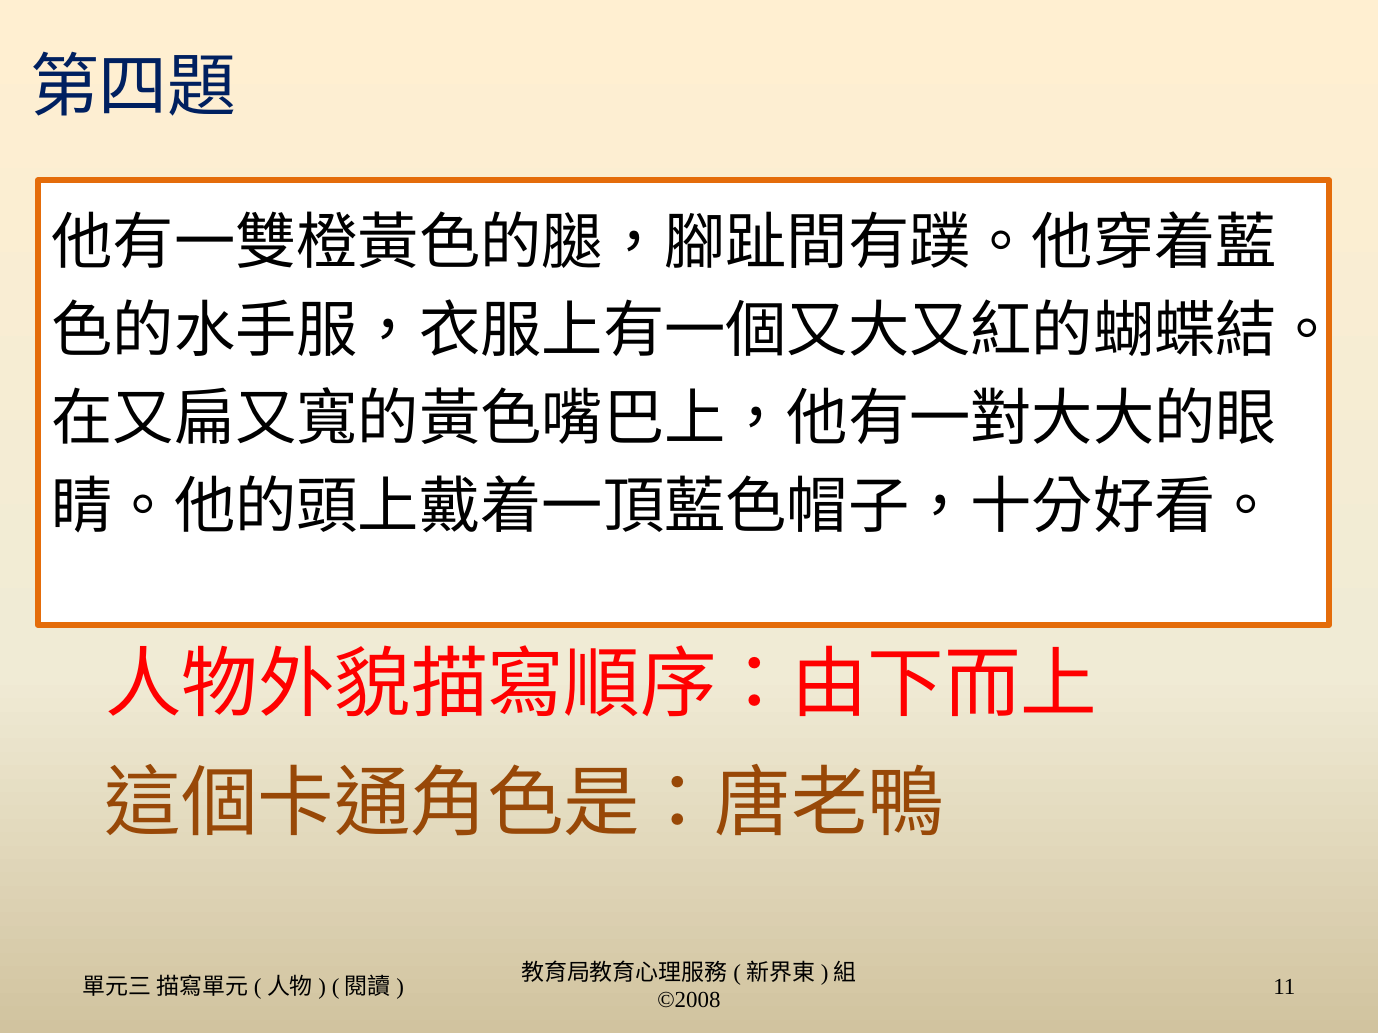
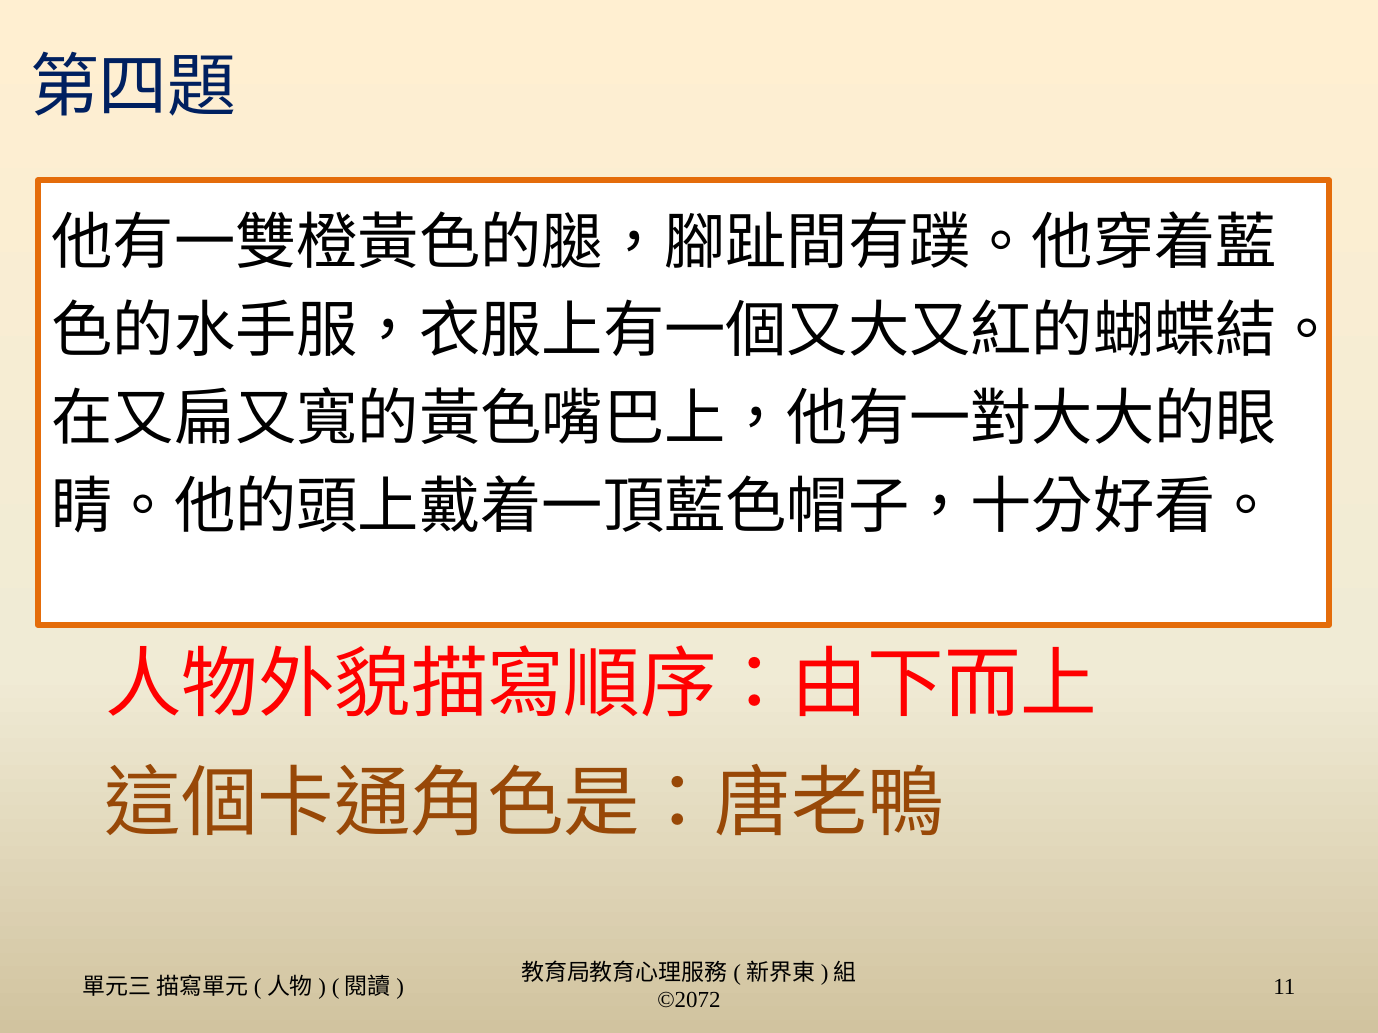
©2008: ©2008 -> ©2072
